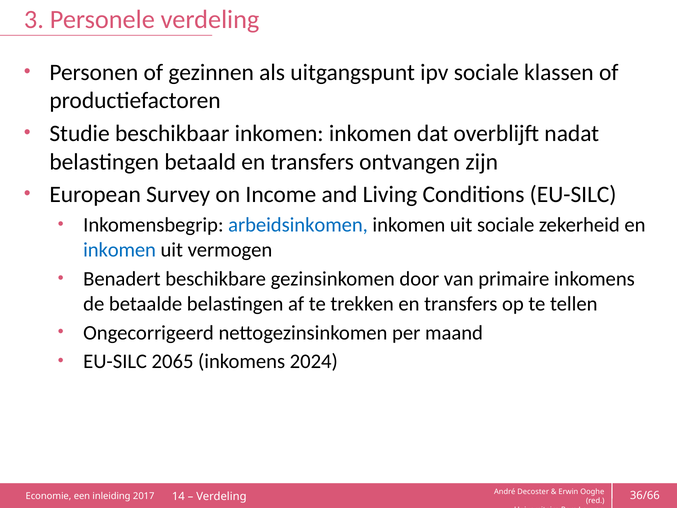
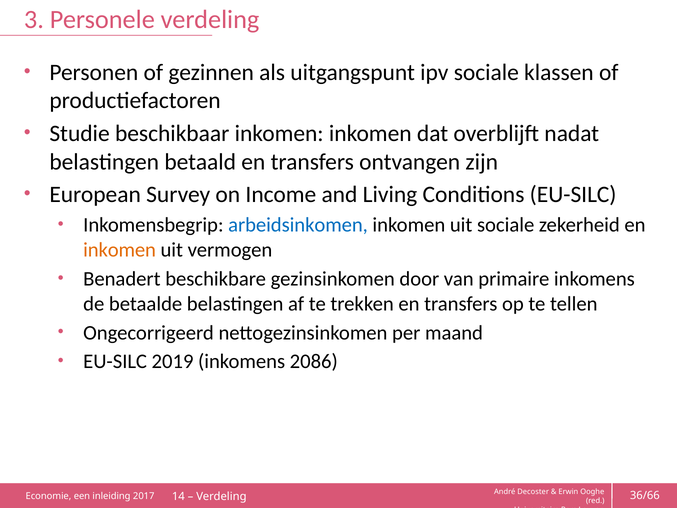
inkomen at (120, 250) colour: blue -> orange
2065: 2065 -> 2019
2024: 2024 -> 2086
